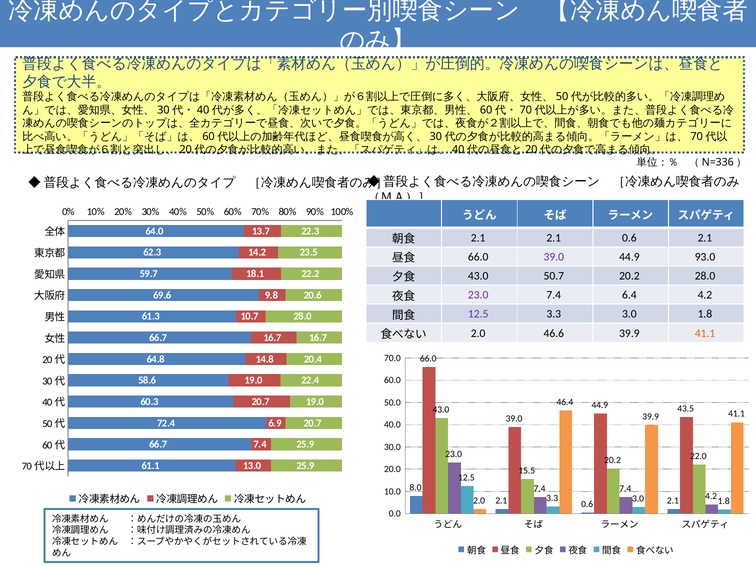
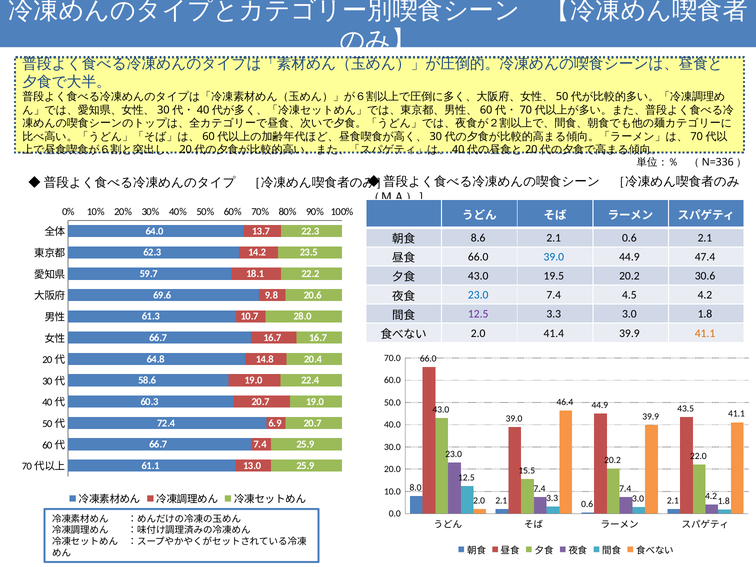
2.1 at (478, 238): 2.1 -> 8.6
39.0 at (554, 257) colour: purple -> blue
93.0: 93.0 -> 47.4
50.7: 50.7 -> 19.5
20.2 28.0: 28.0 -> 30.6
23.0 at (478, 295) colour: purple -> blue
6.4: 6.4 -> 4.5
46.6: 46.6 -> 41.4
